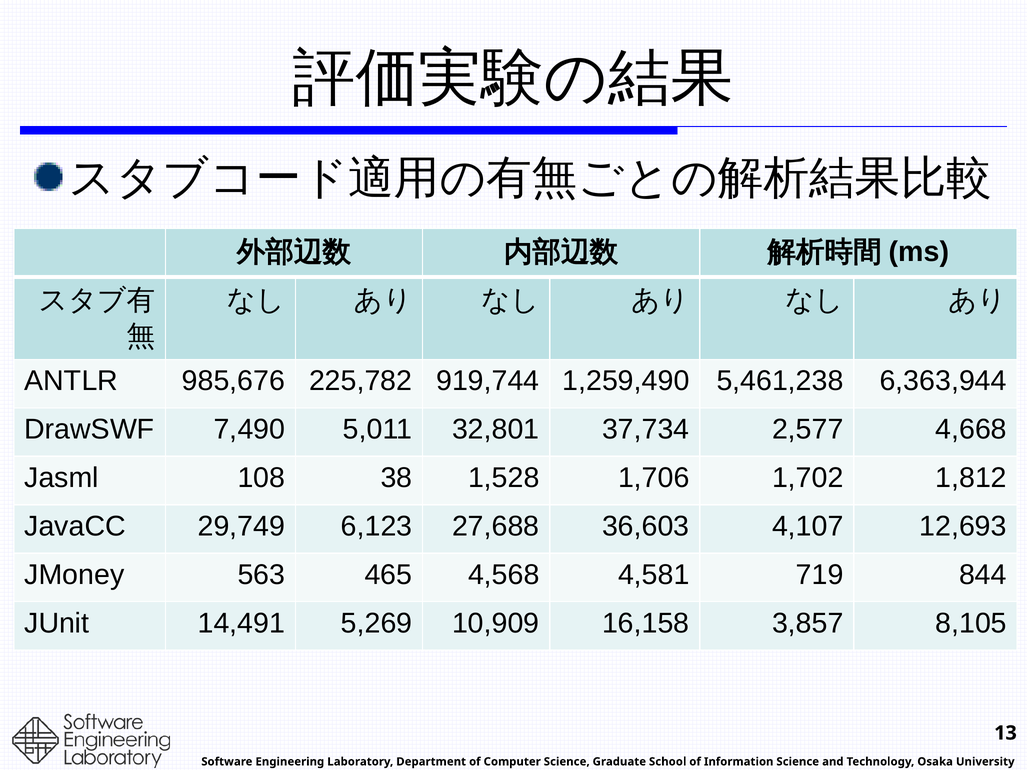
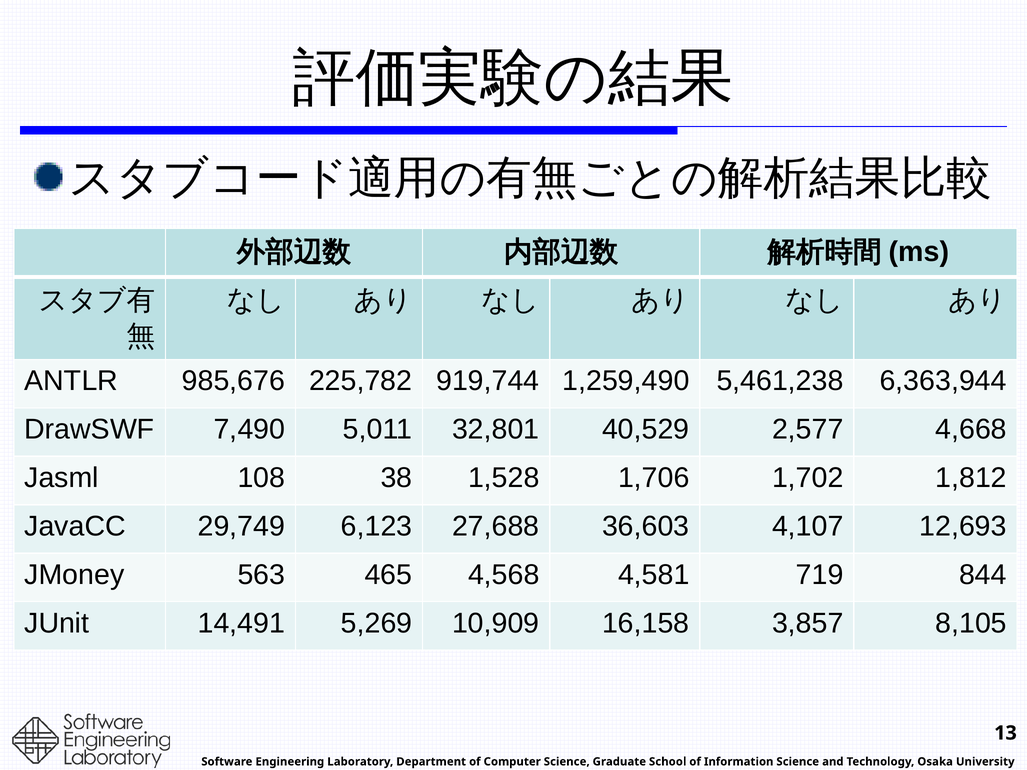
37,734: 37,734 -> 40,529
